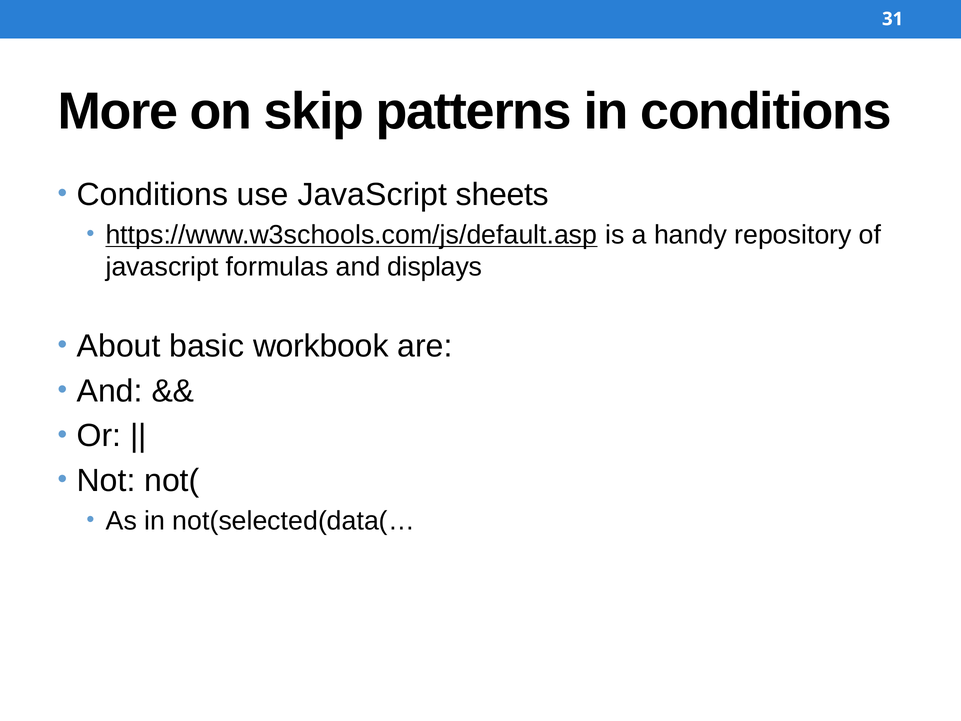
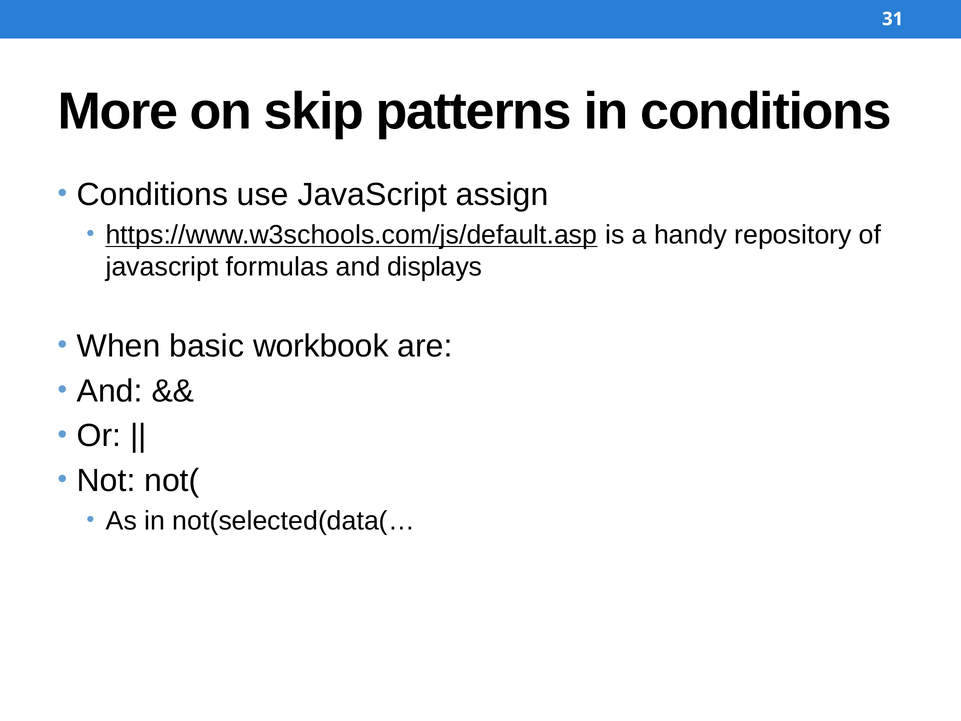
sheets: sheets -> assign
About: About -> When
